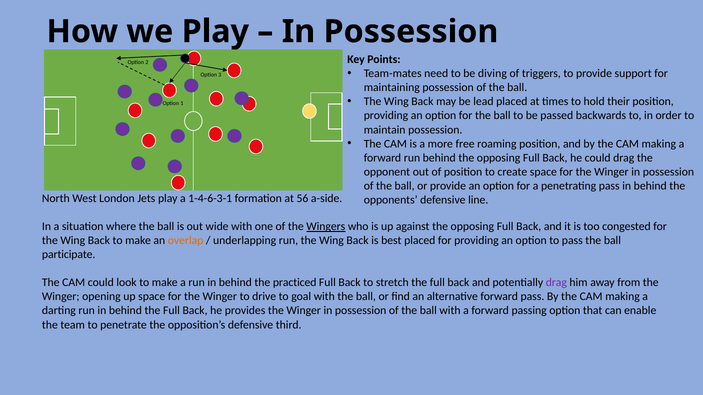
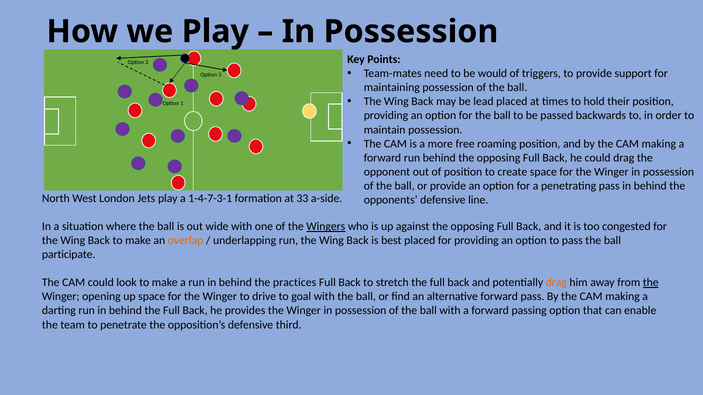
diving: diving -> would
1-4-6-3-1: 1-4-6-3-1 -> 1-4-7-3-1
56: 56 -> 33
practiced: practiced -> practices
drag at (556, 283) colour: purple -> orange
the at (651, 283) underline: none -> present
